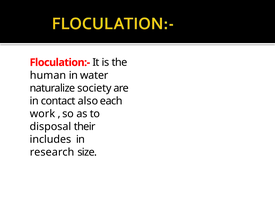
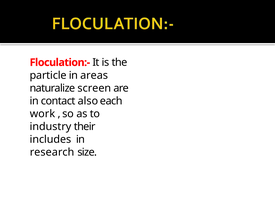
human: human -> particle
water: water -> areas
society: society -> screen
disposal: disposal -> industry
